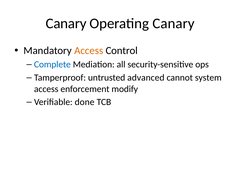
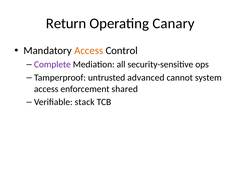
Canary at (66, 23): Canary -> Return
Complete colour: blue -> purple
modify: modify -> shared
done: done -> stack
